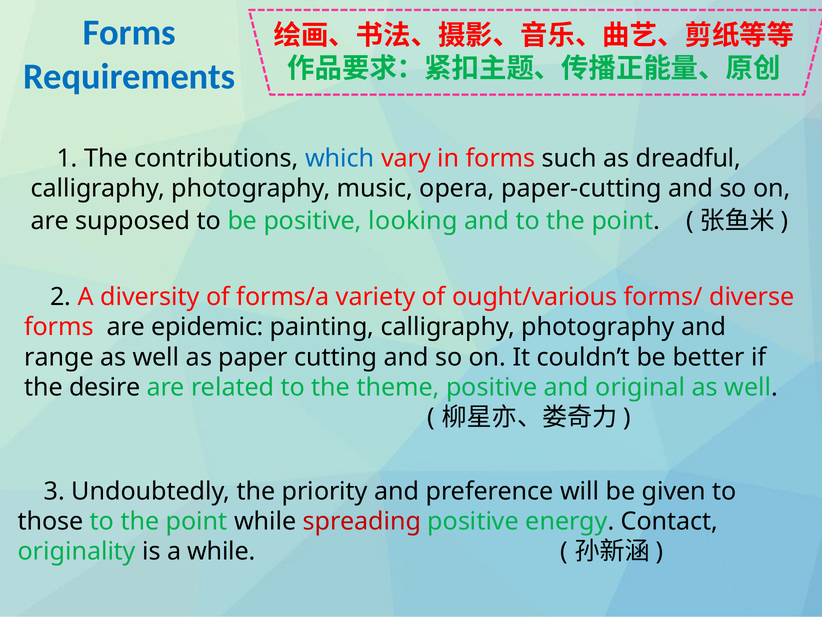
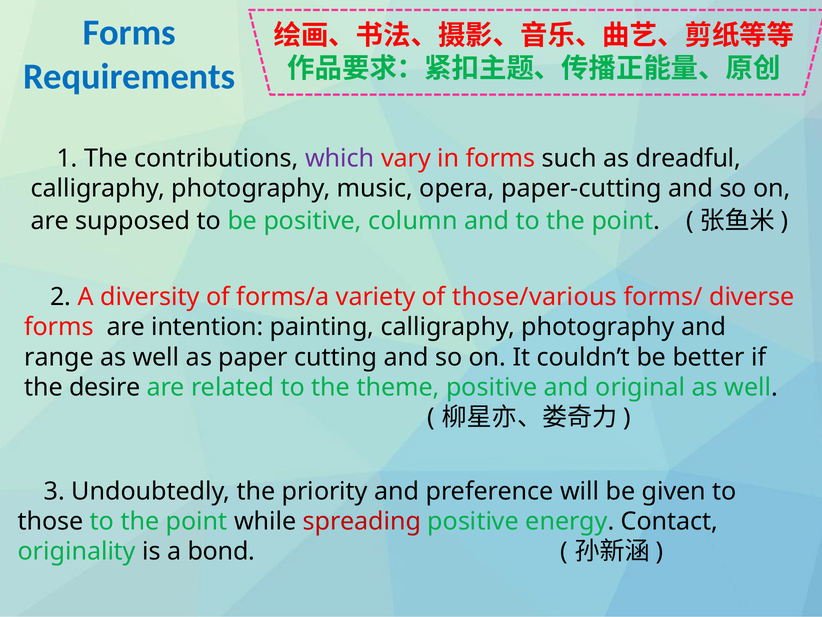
which colour: blue -> purple
looking: looking -> column
ought/various: ought/various -> those/various
epidemic: epidemic -> intention
a while: while -> bond
